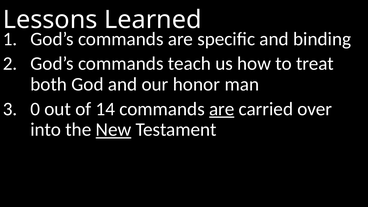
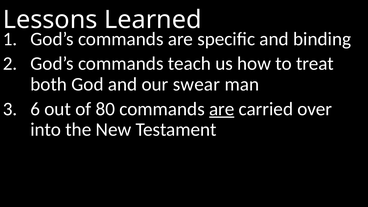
honor: honor -> swear
0: 0 -> 6
14: 14 -> 80
New underline: present -> none
